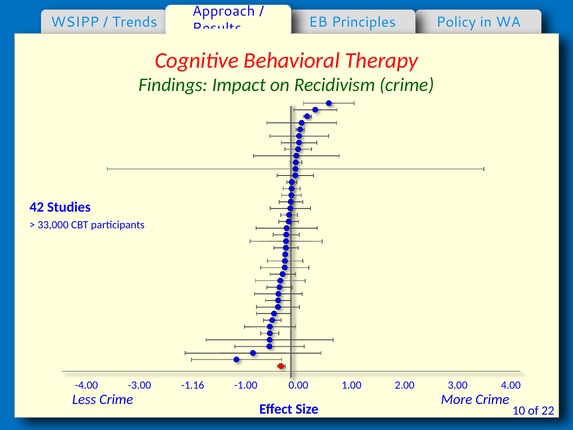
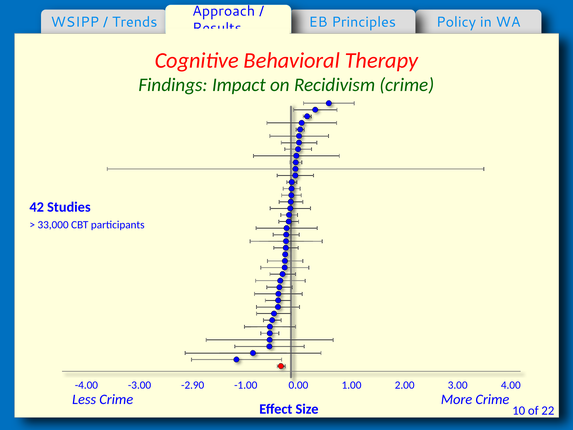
-1.16: -1.16 -> -2.90
